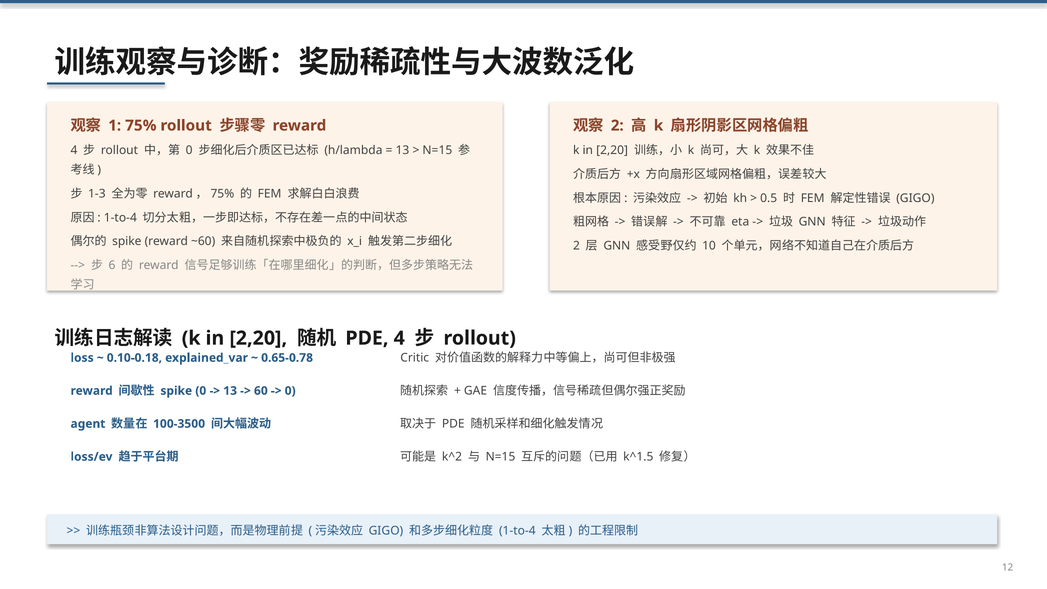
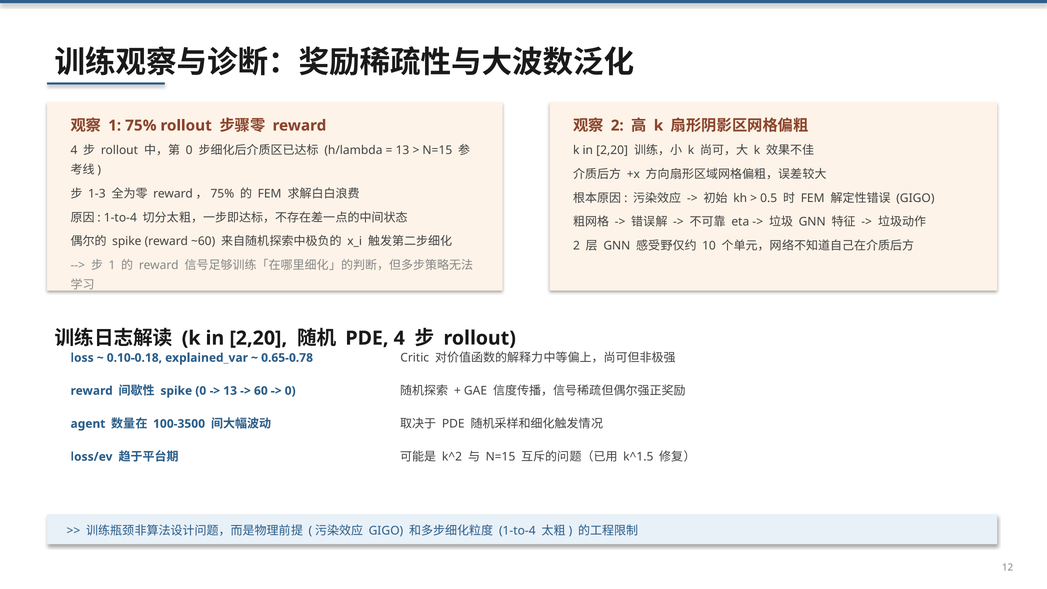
6 at (112, 265): 6 -> 1
